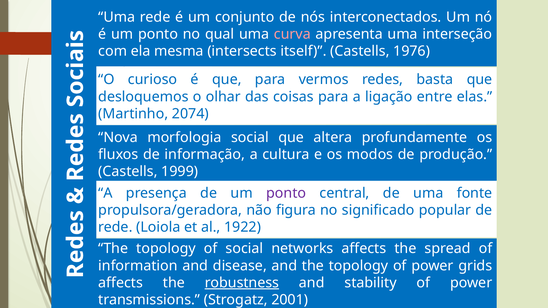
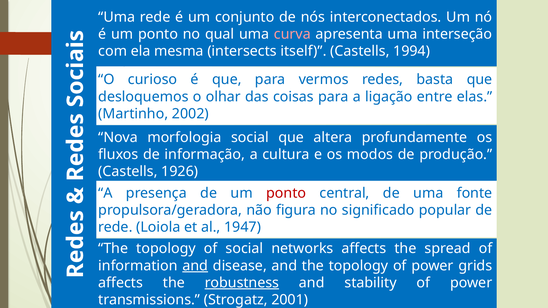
1976: 1976 -> 1994
2074: 2074 -> 2002
1999: 1999 -> 1926
ponto at (286, 193) colour: purple -> red
1922: 1922 -> 1947
and at (195, 266) underline: none -> present
